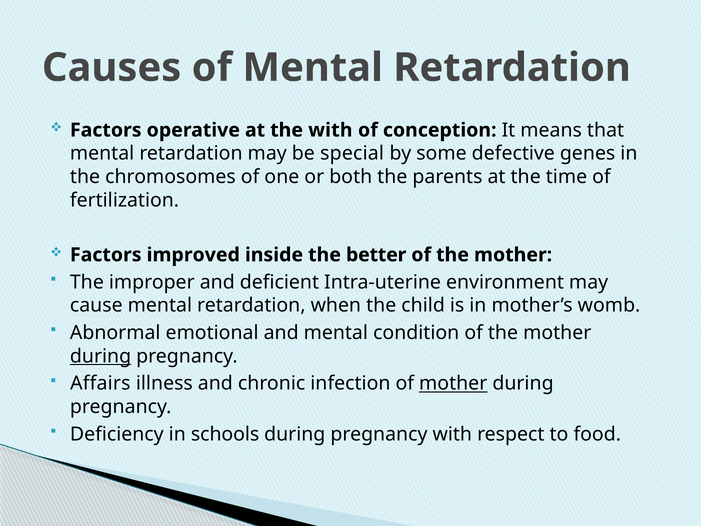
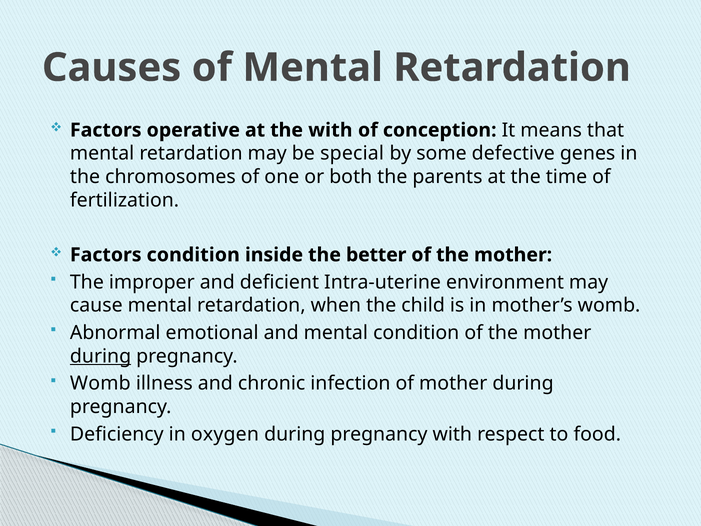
Factors improved: improved -> condition
Affairs at (100, 383): Affairs -> Womb
mother at (453, 383) underline: present -> none
schools: schools -> oxygen
